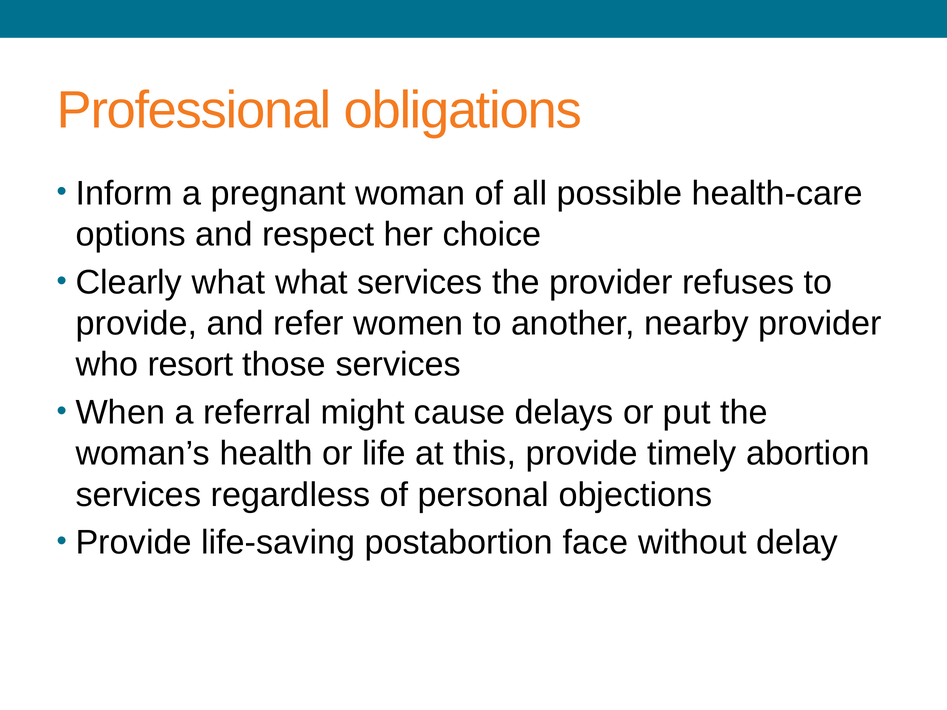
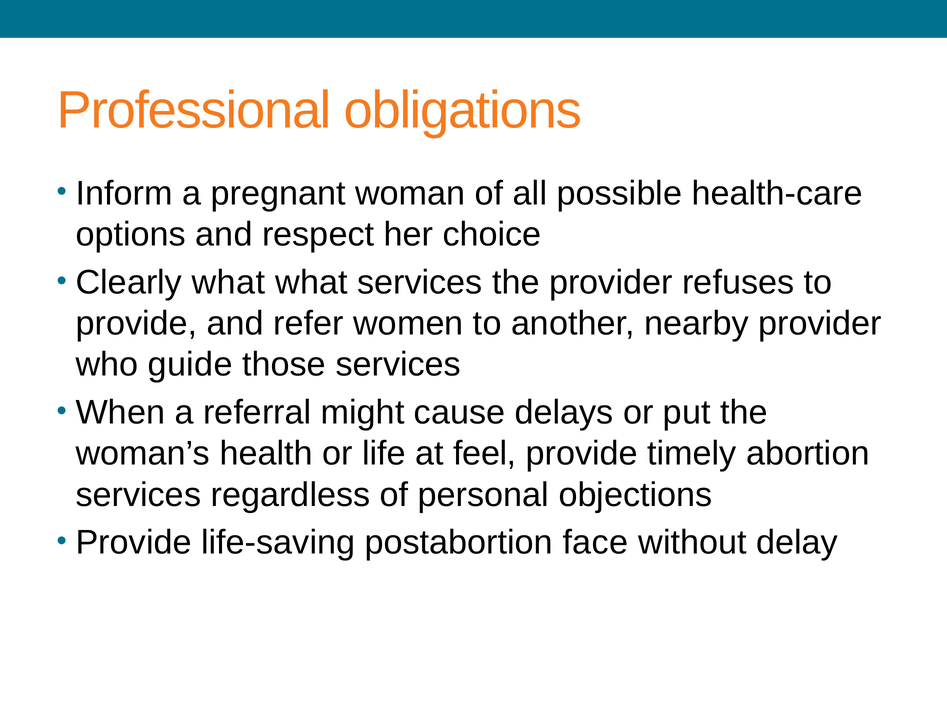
resort: resort -> guide
this: this -> feel
